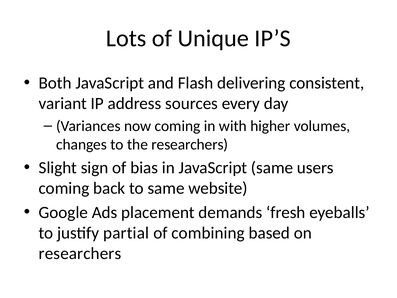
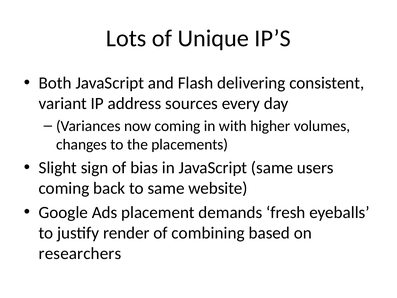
the researchers: researchers -> placements
partial: partial -> render
